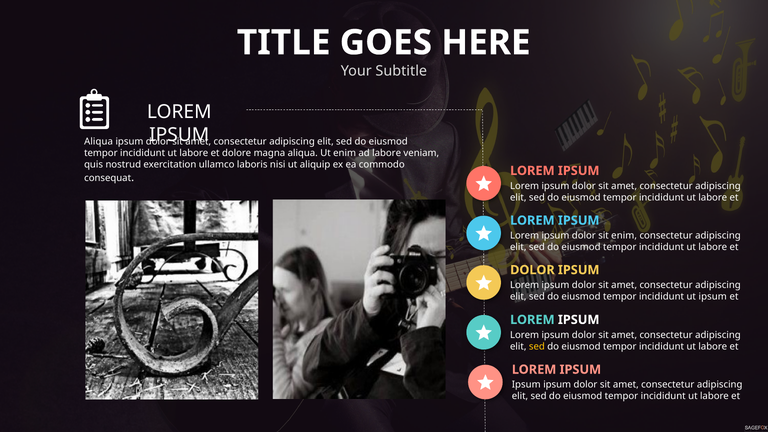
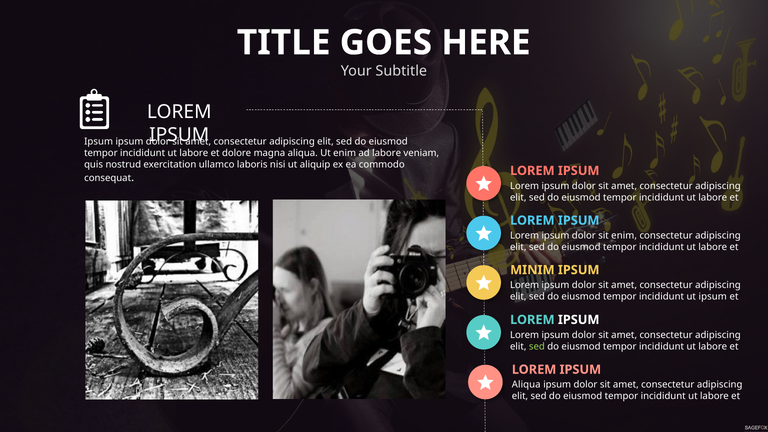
Aliqua at (99, 142): Aliqua -> Ipsum
DOLOR at (532, 270): DOLOR -> MINIM
sed at (537, 346) colour: yellow -> light green
Ipsum at (526, 385): Ipsum -> Aliqua
